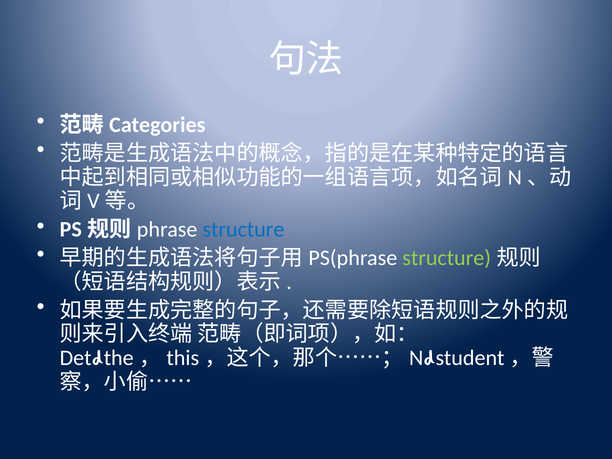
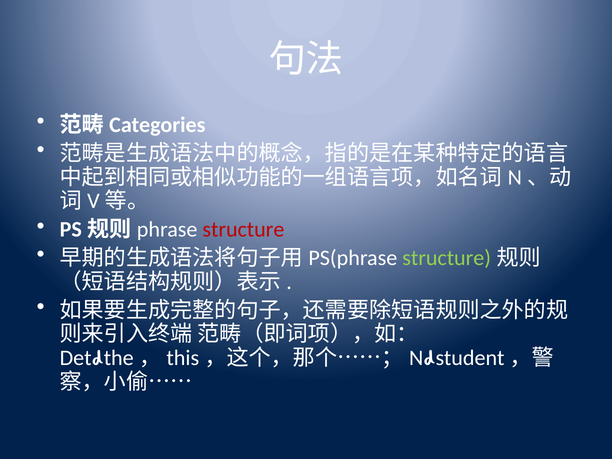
structure at (243, 230) colour: blue -> red
